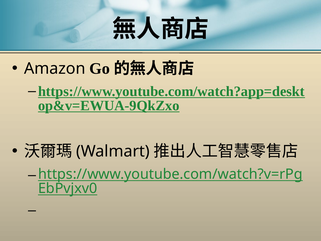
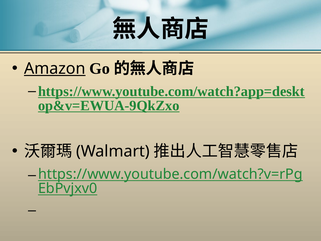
Amazon underline: none -> present
